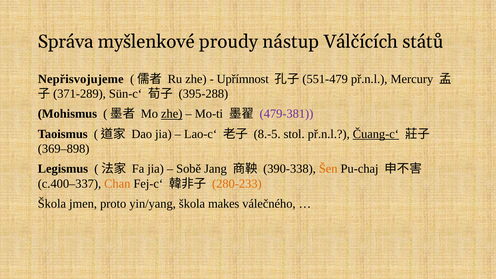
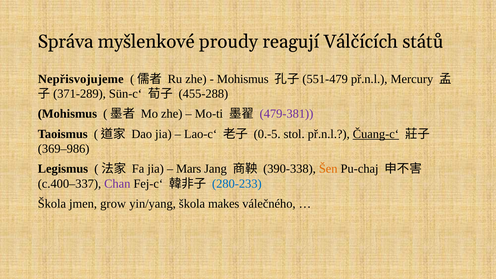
nástup: nástup -> reagují
Upřímnost at (243, 79): Upřímnost -> Mohismus
395-288: 395-288 -> 455-288
zhe at (172, 114) underline: present -> none
8.-5: 8.-5 -> 0.-5
369–898: 369–898 -> 369–986
Sobě: Sobě -> Mars
Chan colour: orange -> purple
280-233 colour: orange -> blue
proto: proto -> grow
